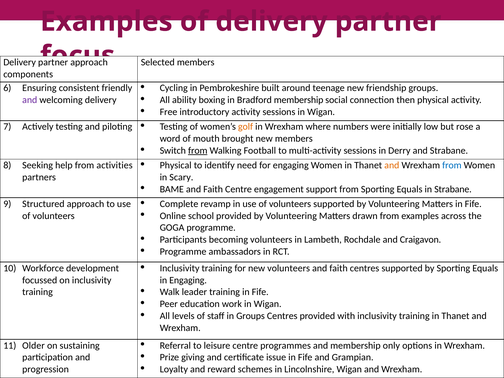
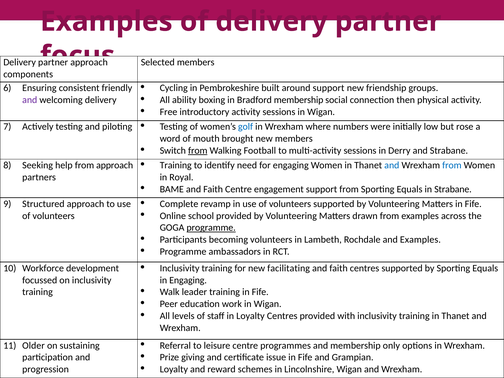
around teenage: teenage -> support
golf colour: orange -> blue
Physical at (176, 165): Physical -> Training
and at (392, 165) colour: orange -> blue
from activities: activities -> approach
Scary: Scary -> Royal
programme at (211, 228) underline: none -> present
and Craigavon: Craigavon -> Examples
new volunteers: volunteers -> facilitating
in Groups: Groups -> Loyalty
